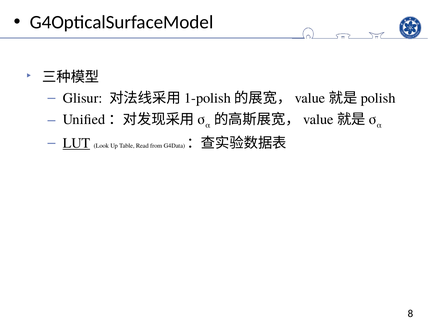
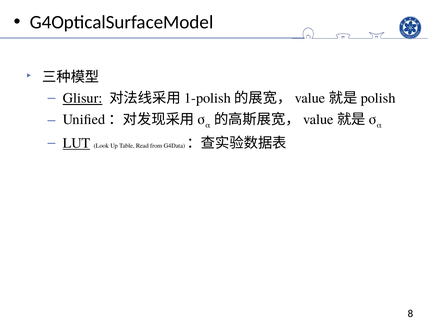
Glisur underline: none -> present
